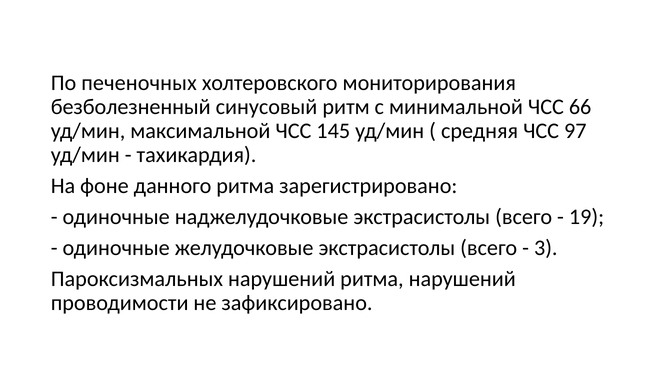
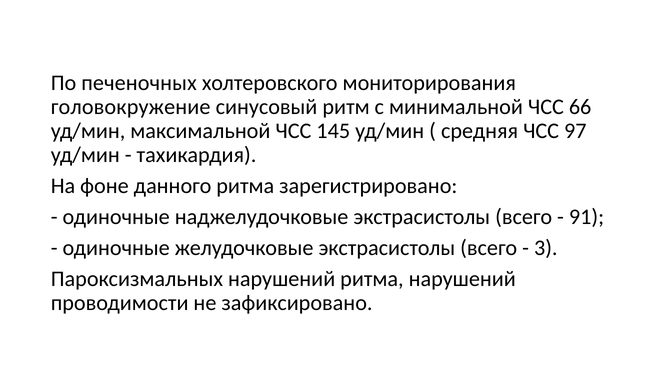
безболезненный: безболезненный -> головокружение
19: 19 -> 91
